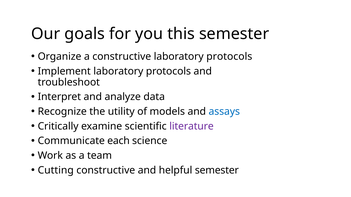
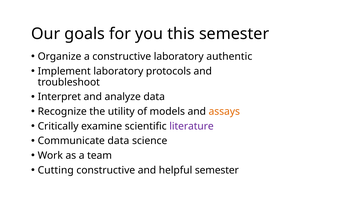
constructive laboratory protocols: protocols -> authentic
assays colour: blue -> orange
Communicate each: each -> data
